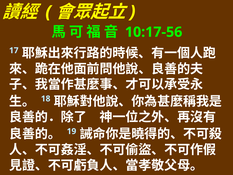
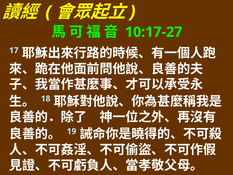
10:17-56: 10:17-56 -> 10:17-27
